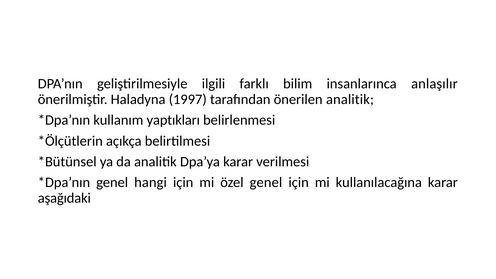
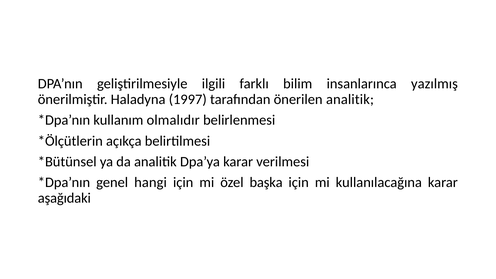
anlaşılır: anlaşılır -> yazılmış
yaptıkları: yaptıkları -> olmalıdır
özel genel: genel -> başka
